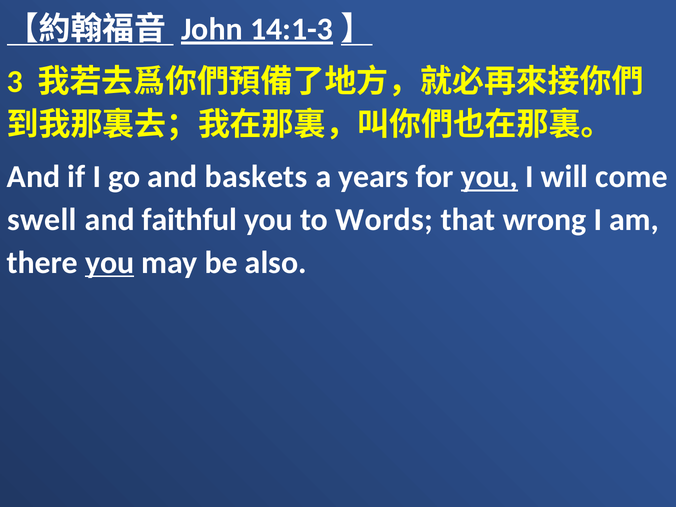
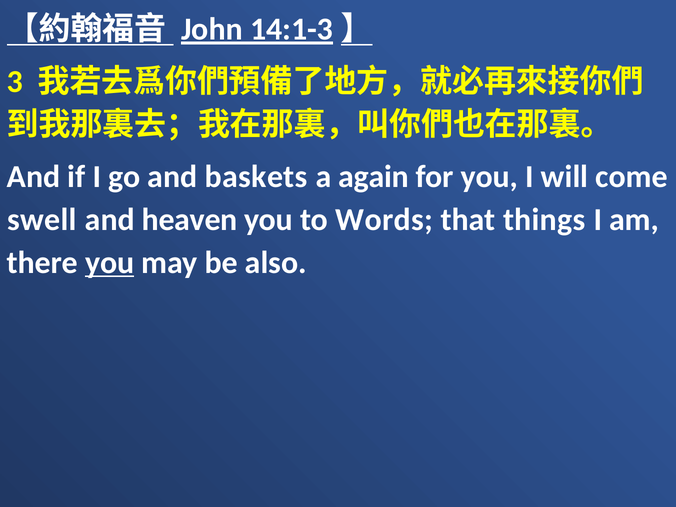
years: years -> again
you at (490, 177) underline: present -> none
faithful: faithful -> heaven
wrong: wrong -> things
